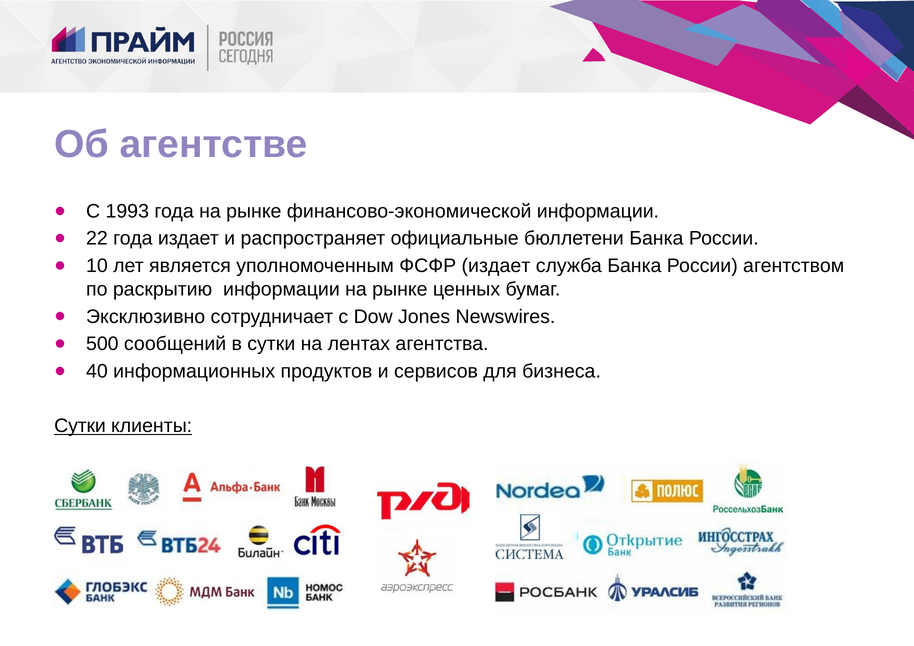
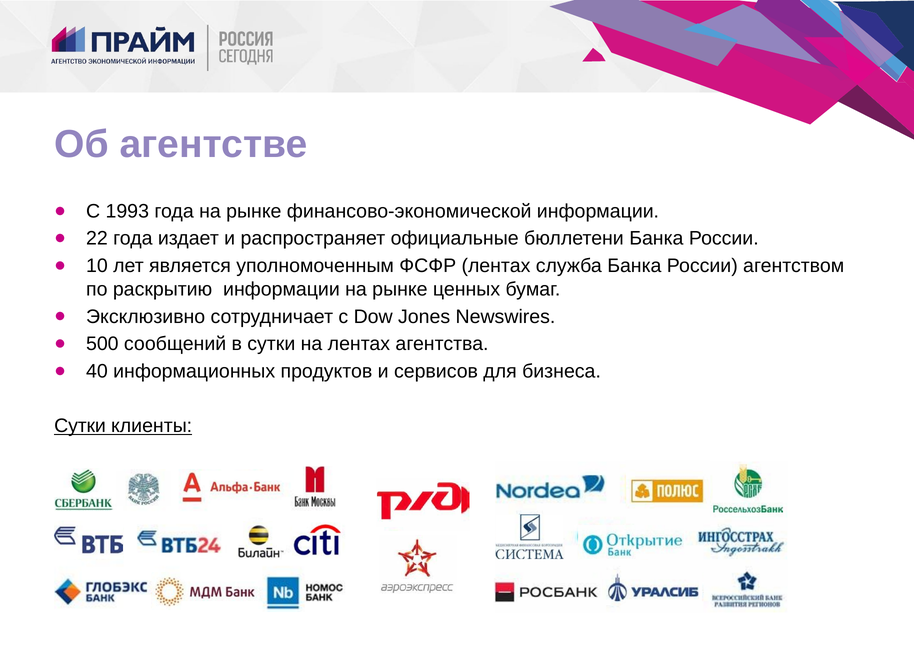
ФСФР издает: издает -> лентах
